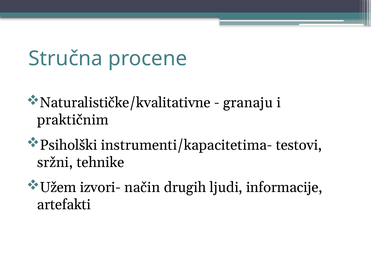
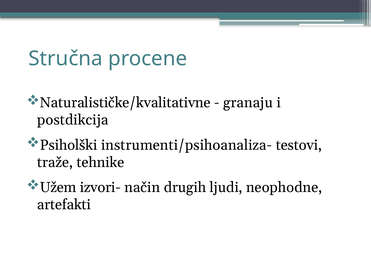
praktičnim: praktičnim -> postdikcija
instrumenti/kapacitetima-: instrumenti/kapacitetima- -> instrumenti/psihoanaliza-
sržni: sržni -> traže
informacije: informacije -> neophodne
